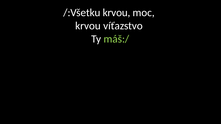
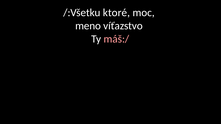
/:Všetku krvou: krvou -> ktoré
krvou at (88, 26): krvou -> meno
máš:/ colour: light green -> pink
